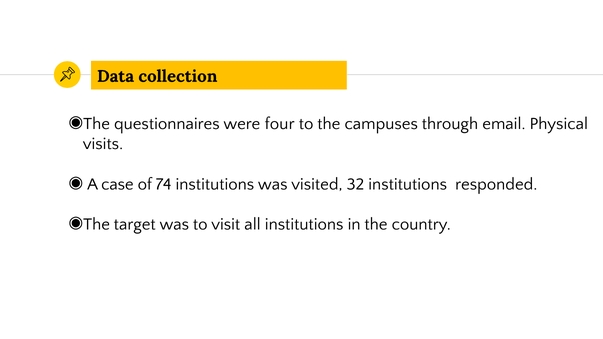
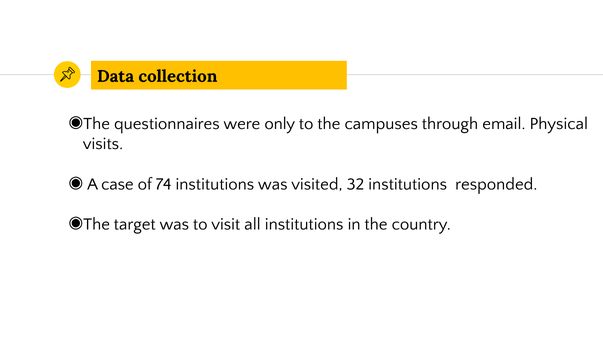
four: four -> only
